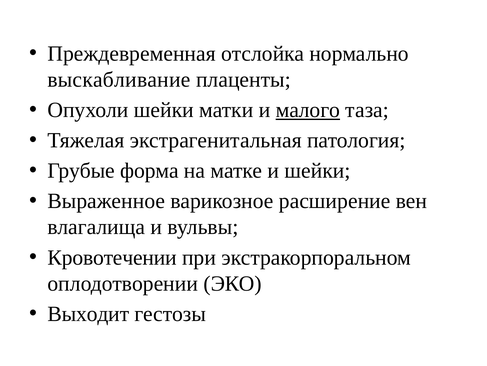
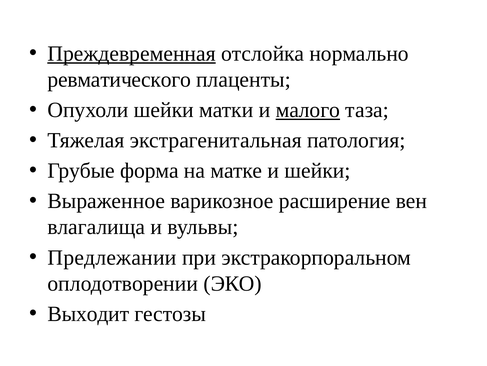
Преждевременная underline: none -> present
выскабливание: выскабливание -> ревматического
Кровотечении: Кровотечении -> Предлежании
